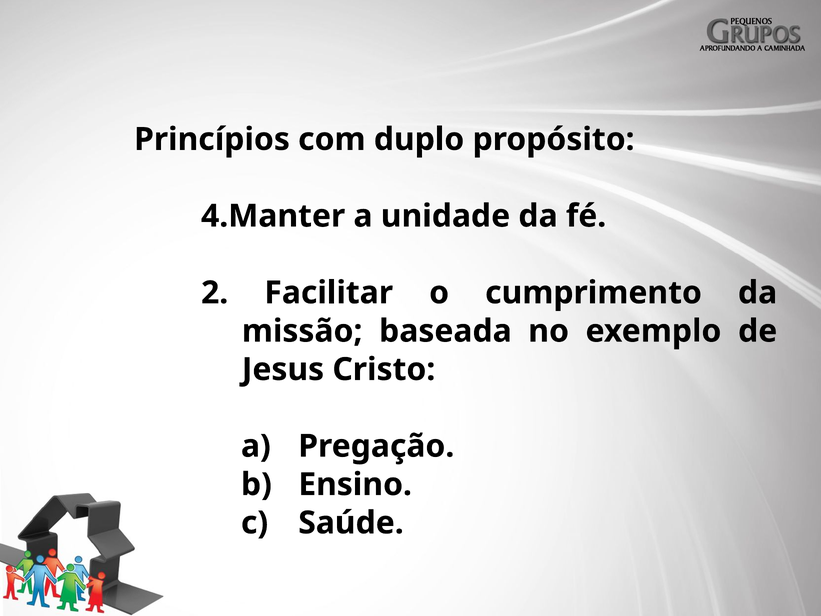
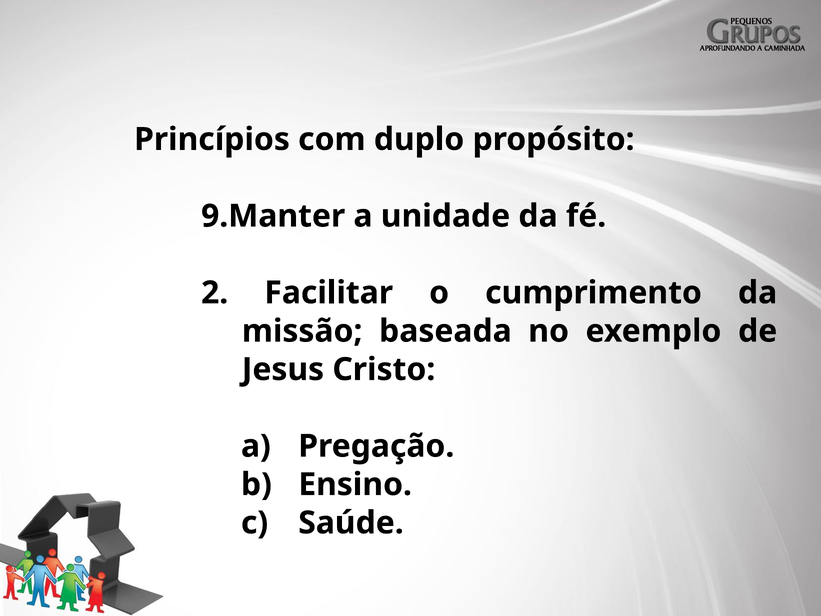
4.Manter: 4.Manter -> 9.Manter
